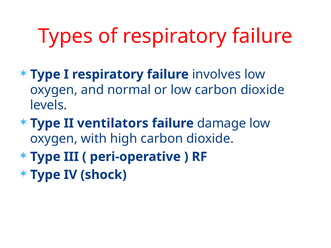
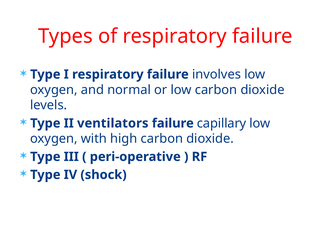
damage: damage -> capillary
